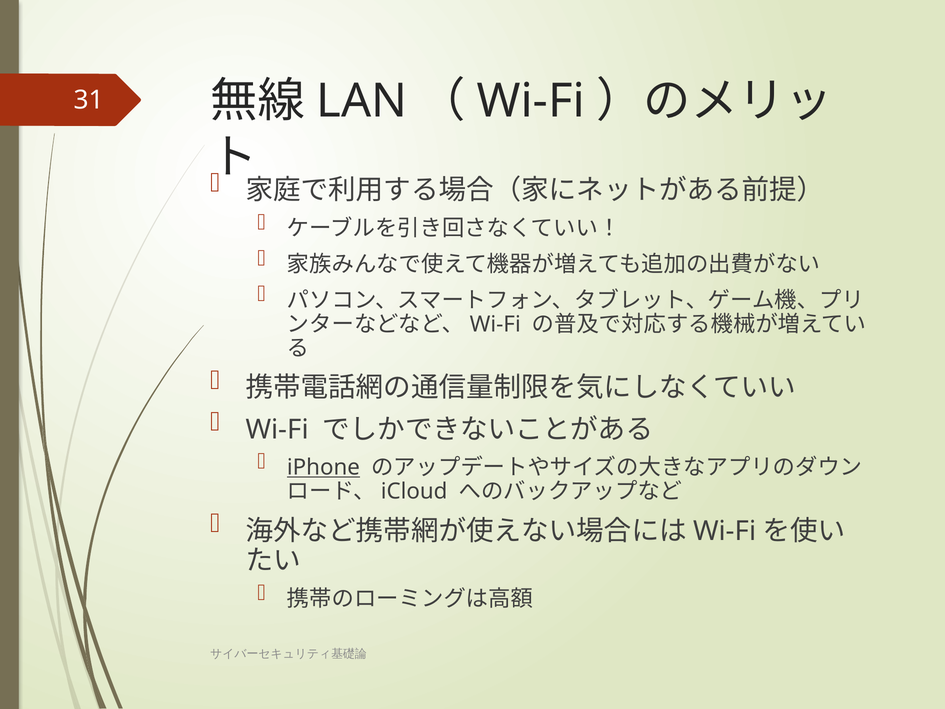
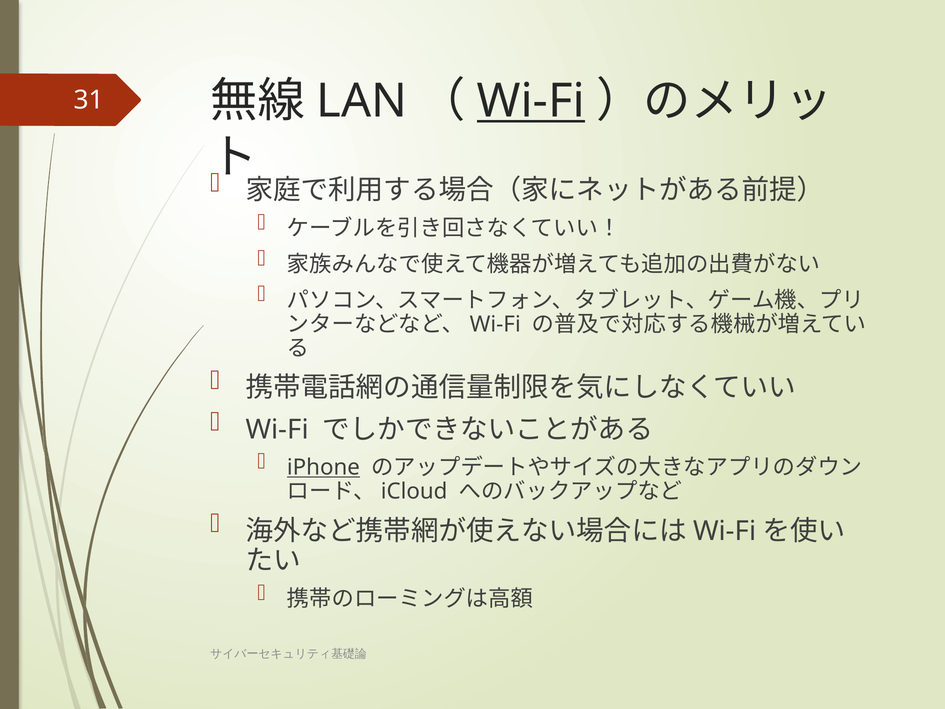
Wi-Fi at (531, 101) underline: none -> present
